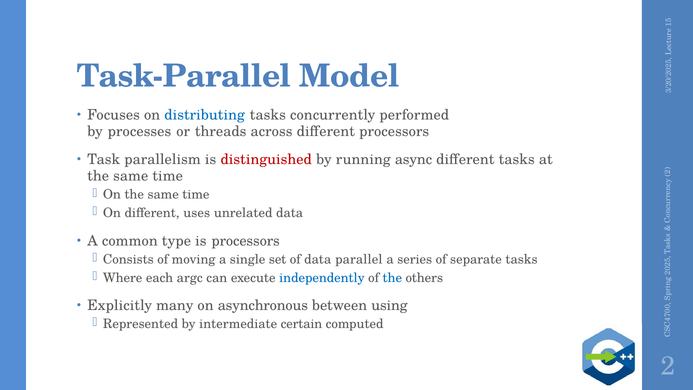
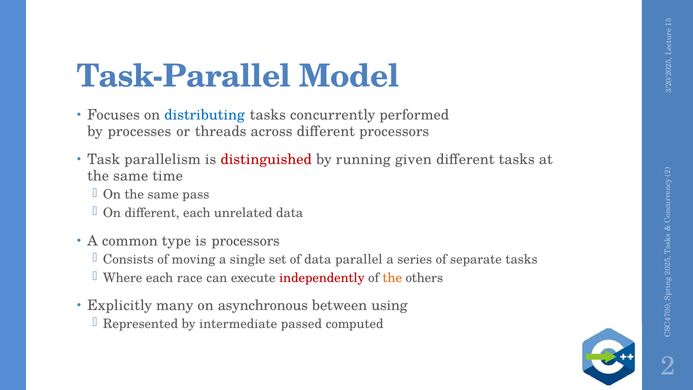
async: async -> given
On the same time: time -> pass
different uses: uses -> each
argc: argc -> race
independently colour: blue -> red
the at (392, 278) colour: blue -> orange
certain: certain -> passed
